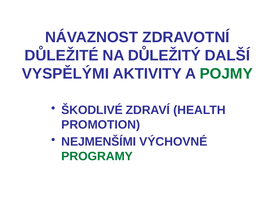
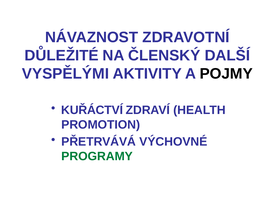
DŮLEŽITÝ: DŮLEŽITÝ -> ČLENSKÝ
POJMY colour: green -> black
ŠKODLIVÉ: ŠKODLIVÉ -> KUŘÁCTVÍ
NEJMENŠÍMI: NEJMENŠÍMI -> PŘETRVÁVÁ
